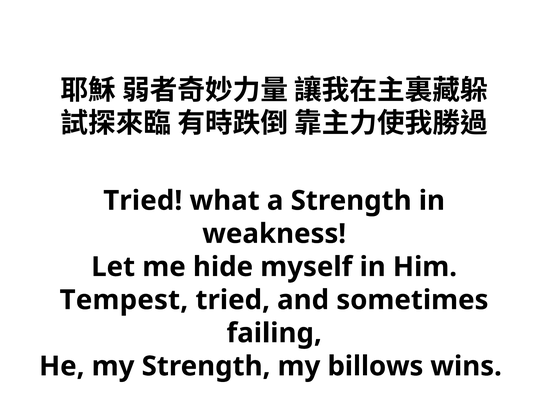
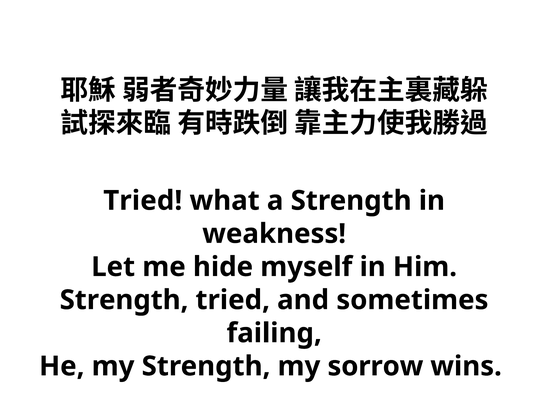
Tempest at (124, 301): Tempest -> Strength
billows: billows -> sorrow
